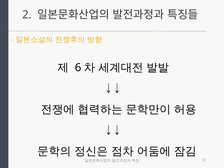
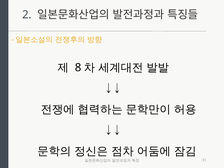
6: 6 -> 8
